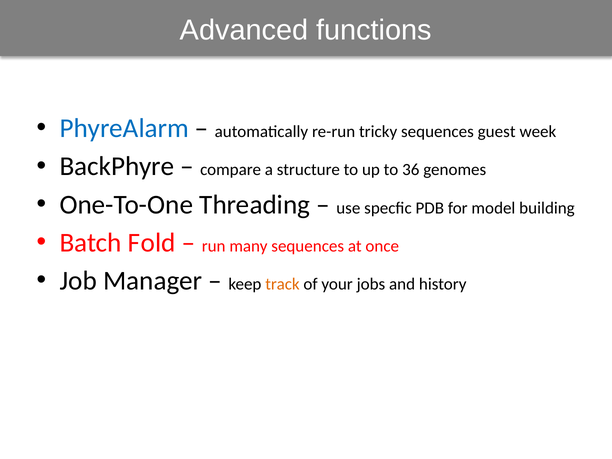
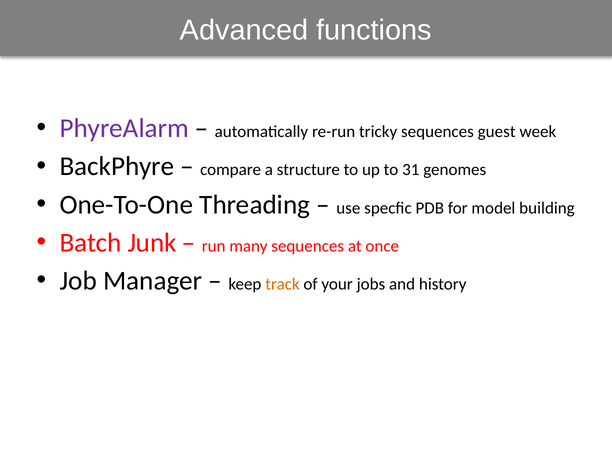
PhyreAlarm colour: blue -> purple
36: 36 -> 31
Fold: Fold -> Junk
